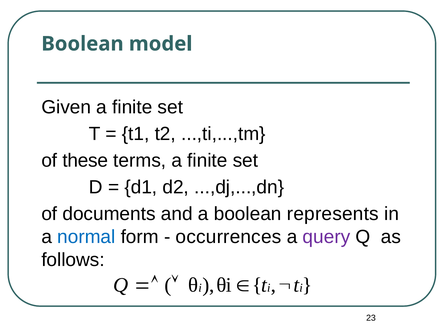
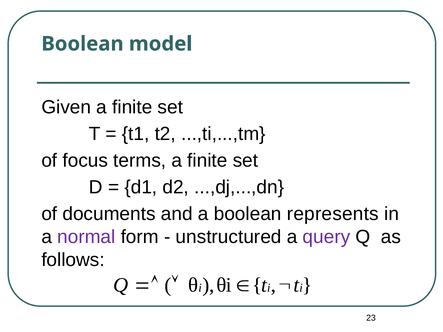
these: these -> focus
normal colour: blue -> purple
occurrences: occurrences -> unstructured
